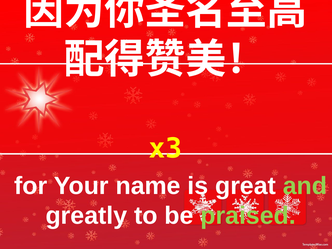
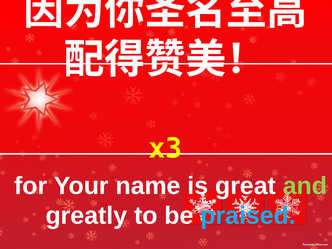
praised colour: light green -> light blue
